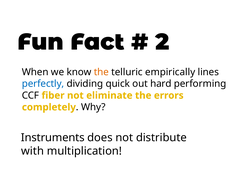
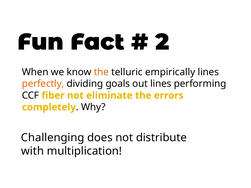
perfectly colour: blue -> orange
quick: quick -> goals
out hard: hard -> lines
Instruments: Instruments -> Challenging
